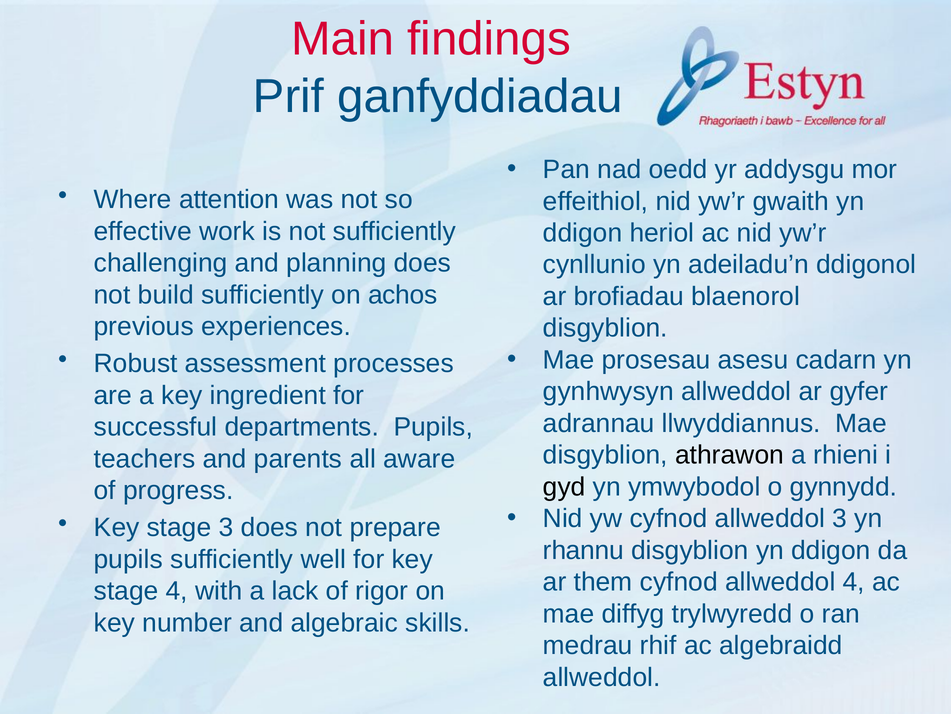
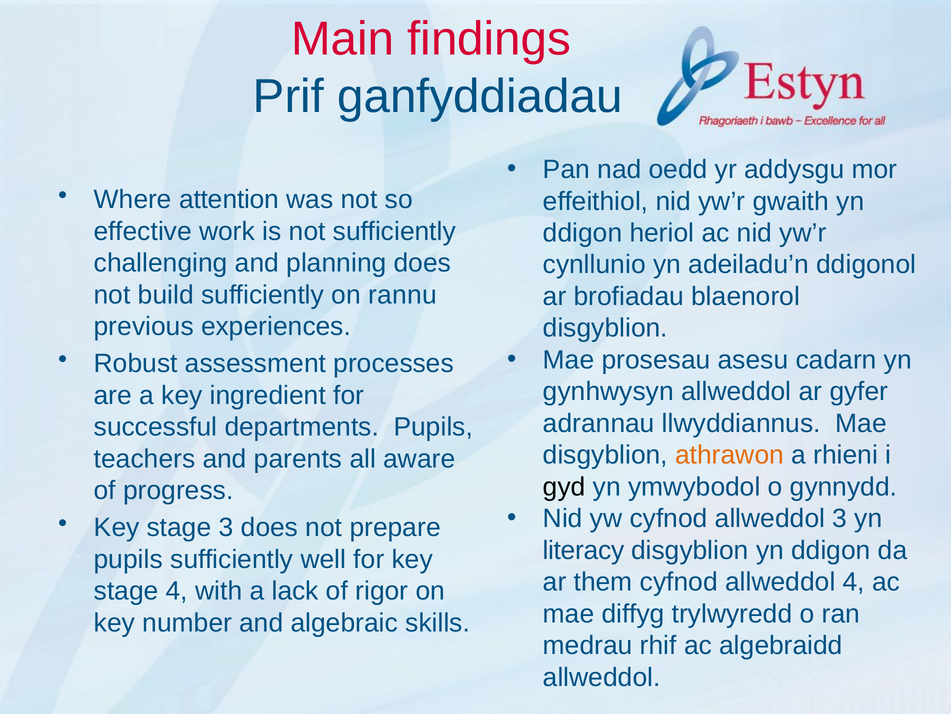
achos: achos -> rannu
athrawon colour: black -> orange
rhannu: rhannu -> literacy
